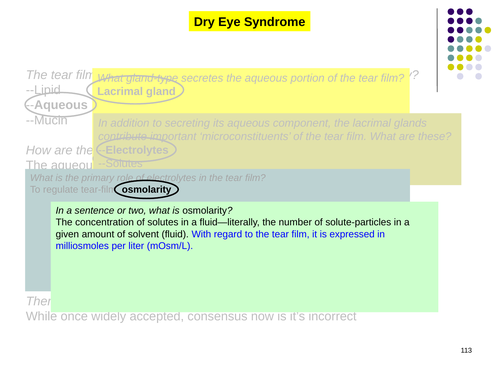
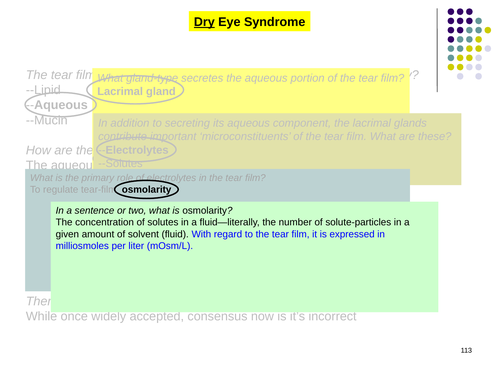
Dry underline: none -> present
